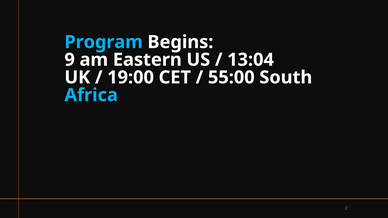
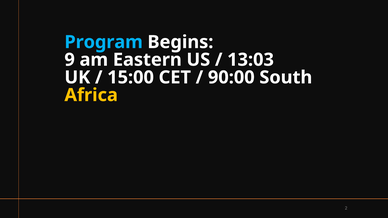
13:04: 13:04 -> 13:03
19:00: 19:00 -> 15:00
55:00: 55:00 -> 90:00
Africa colour: light blue -> yellow
